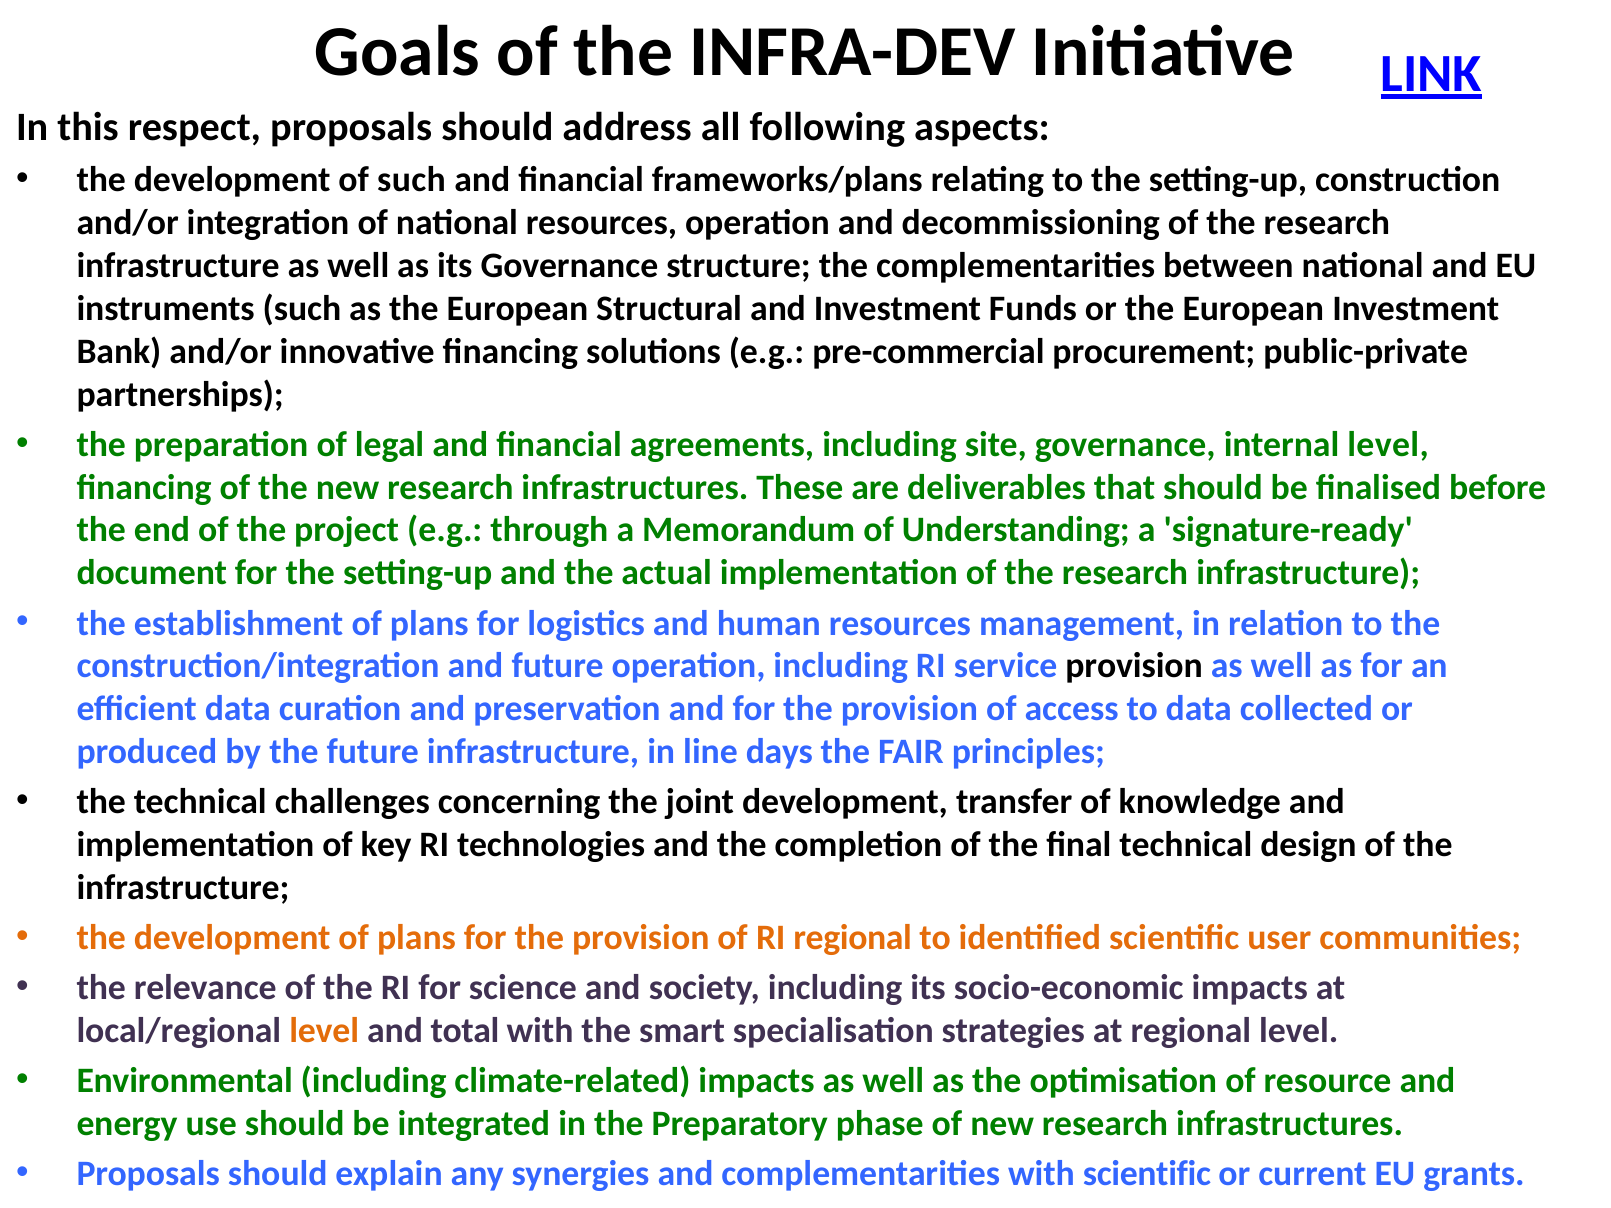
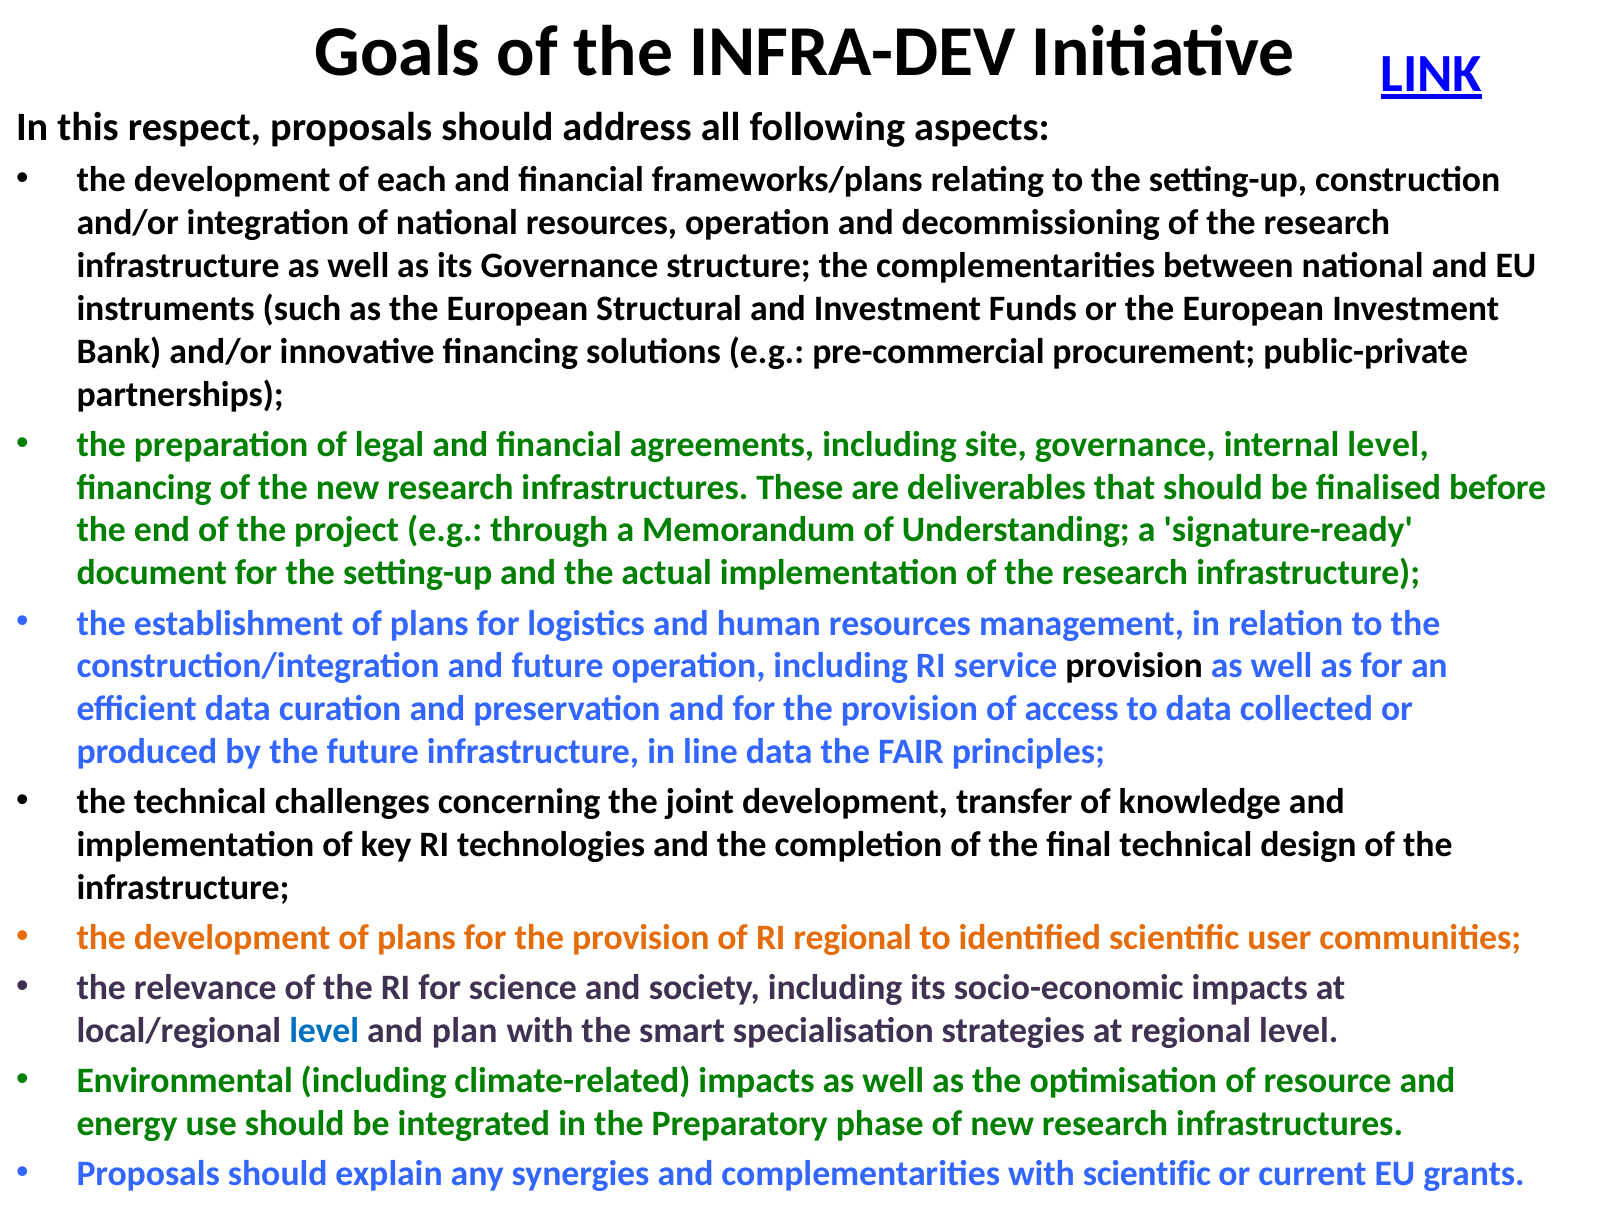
of such: such -> each
line days: days -> data
level at (324, 1031) colour: orange -> blue
total: total -> plan
